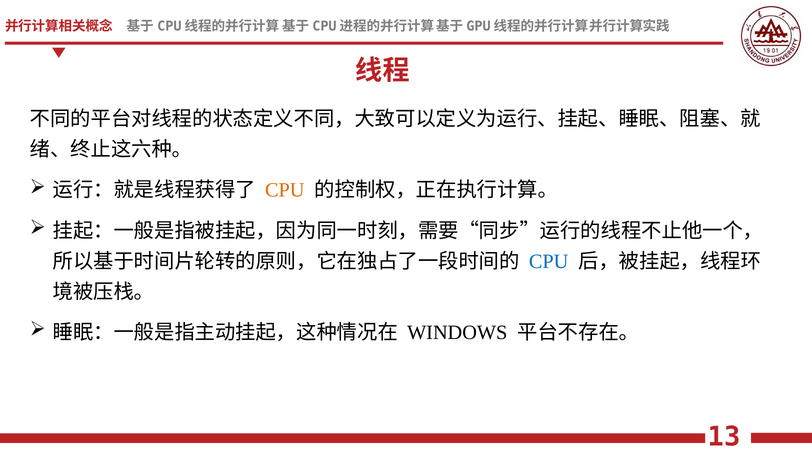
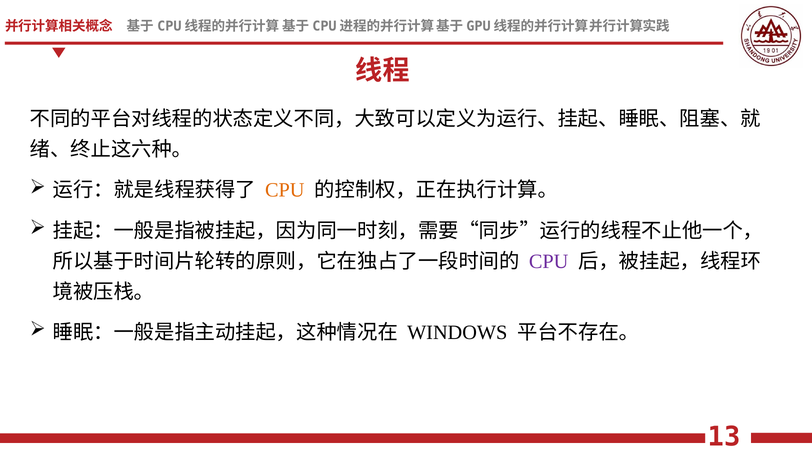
CPU at (549, 261) colour: blue -> purple
